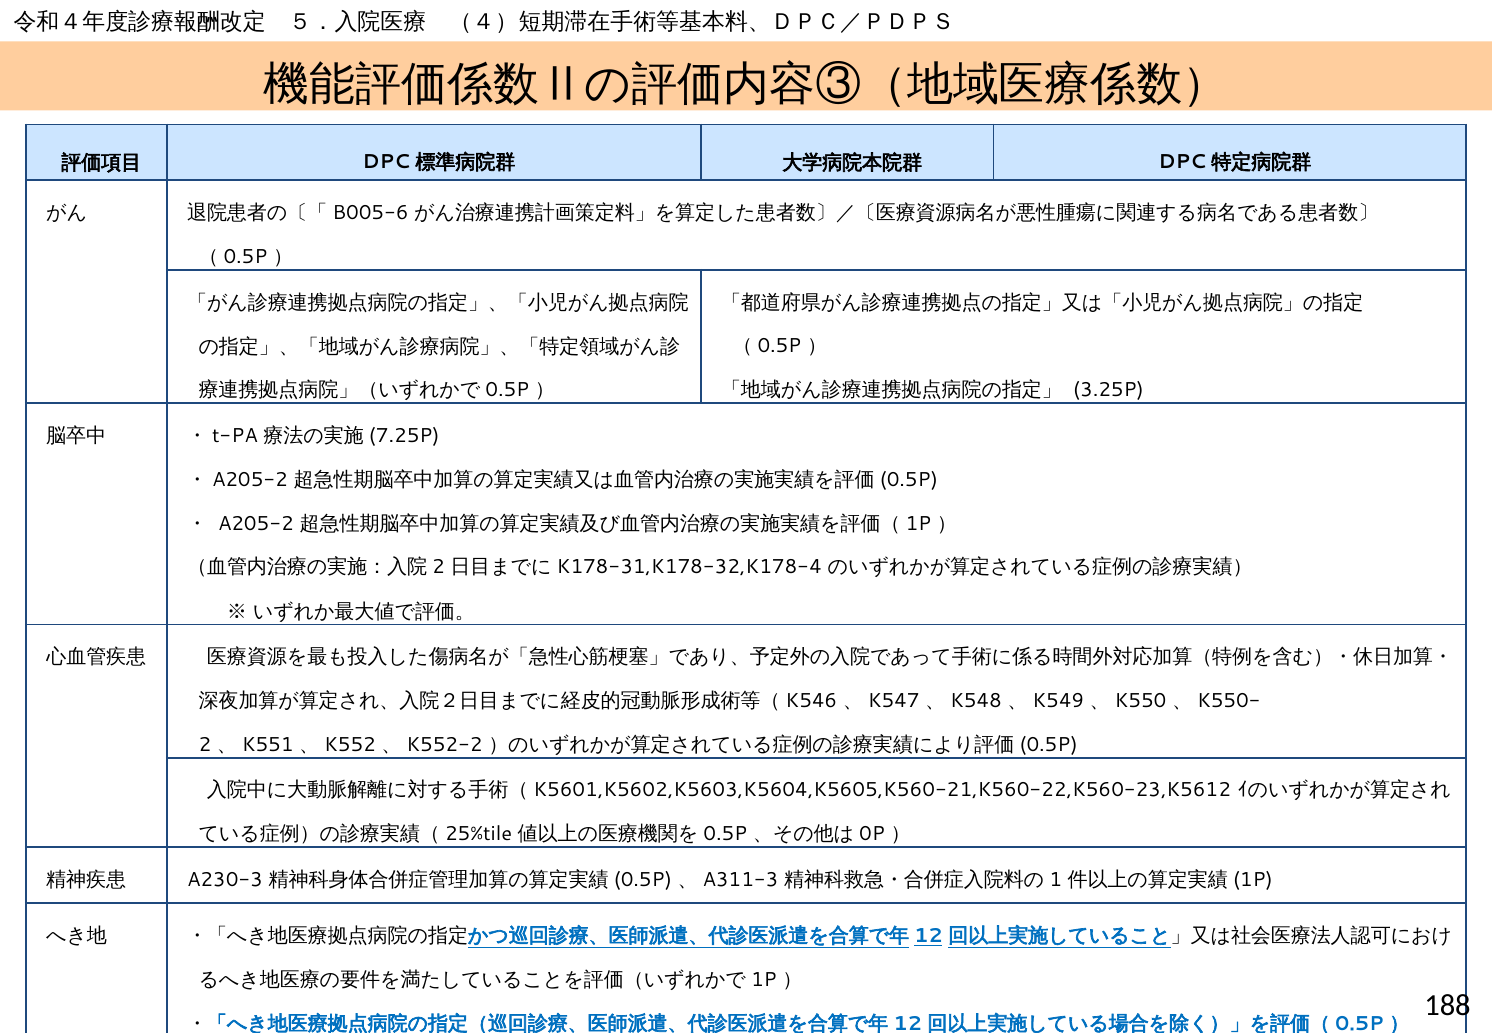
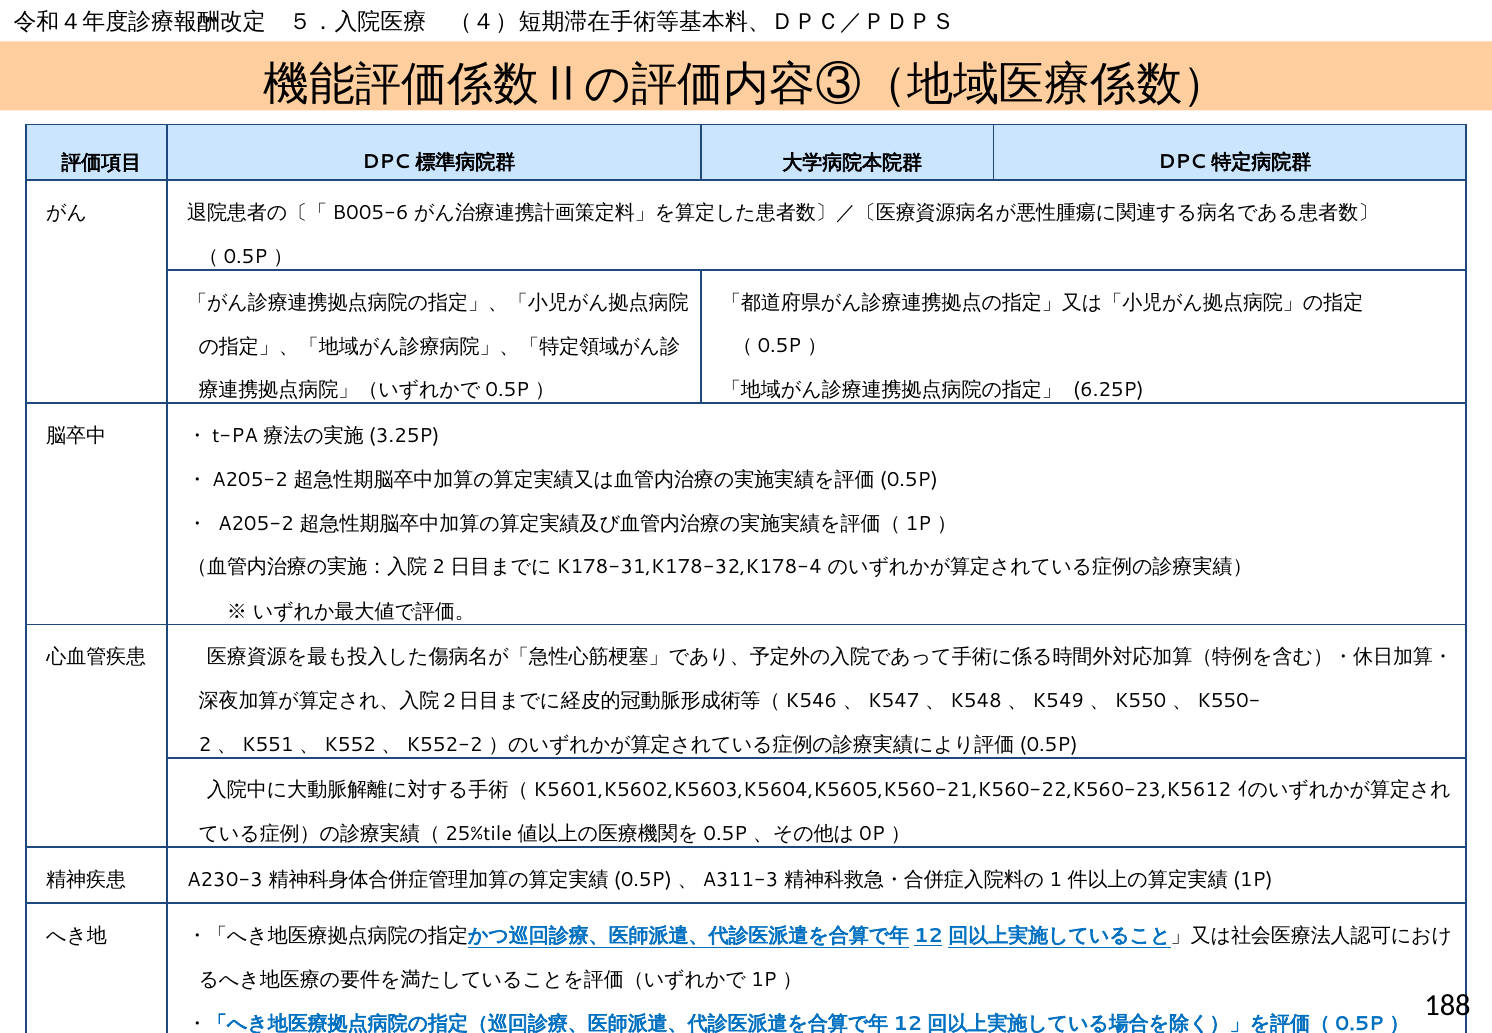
3.25P: 3.25P -> 6.25P
7.25P: 7.25P -> 3.25P
